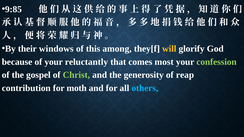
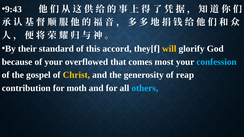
9:85: 9:85 -> 9:43
windows: windows -> standard
among: among -> accord
reluctantly: reluctantly -> overflowed
confession colour: light green -> light blue
Christ colour: light green -> yellow
